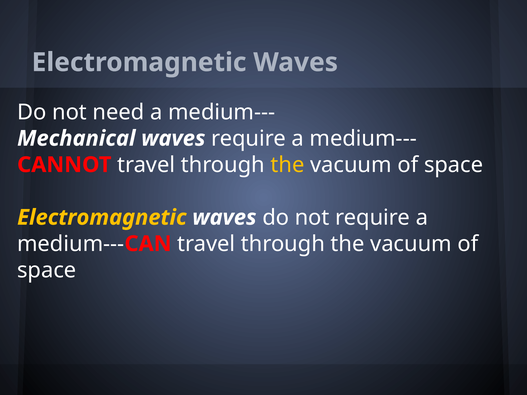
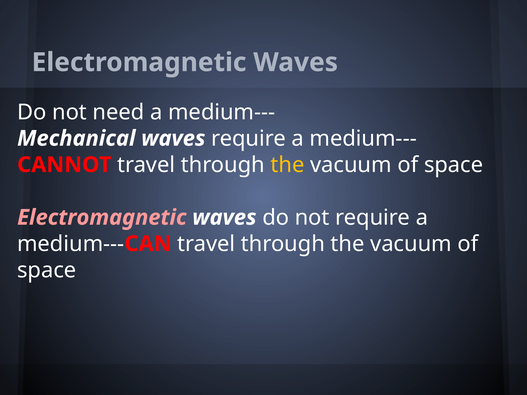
Electromagnetic at (102, 218) colour: yellow -> pink
